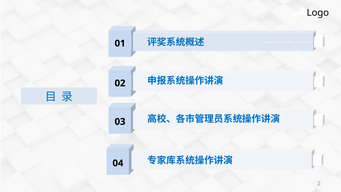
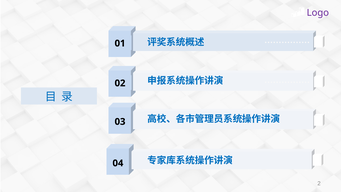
Logo colour: black -> purple
